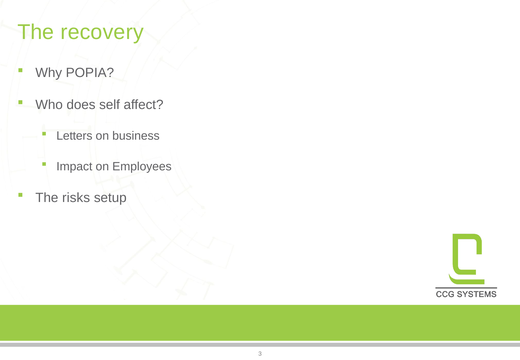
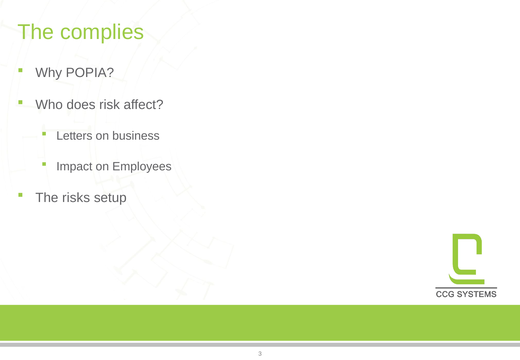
recovery: recovery -> complies
self: self -> risk
